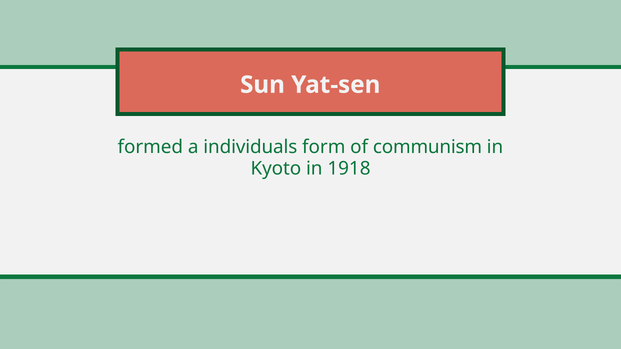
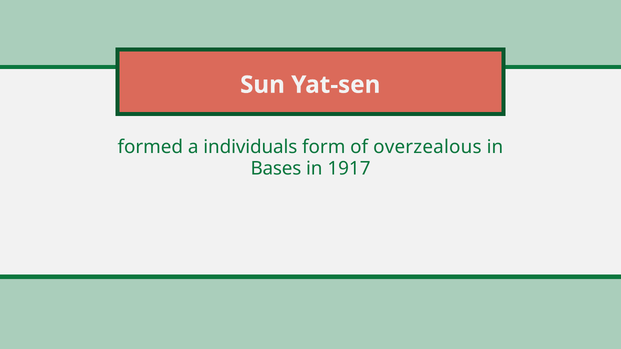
communism: communism -> overzealous
Kyoto: Kyoto -> Bases
1918: 1918 -> 1917
